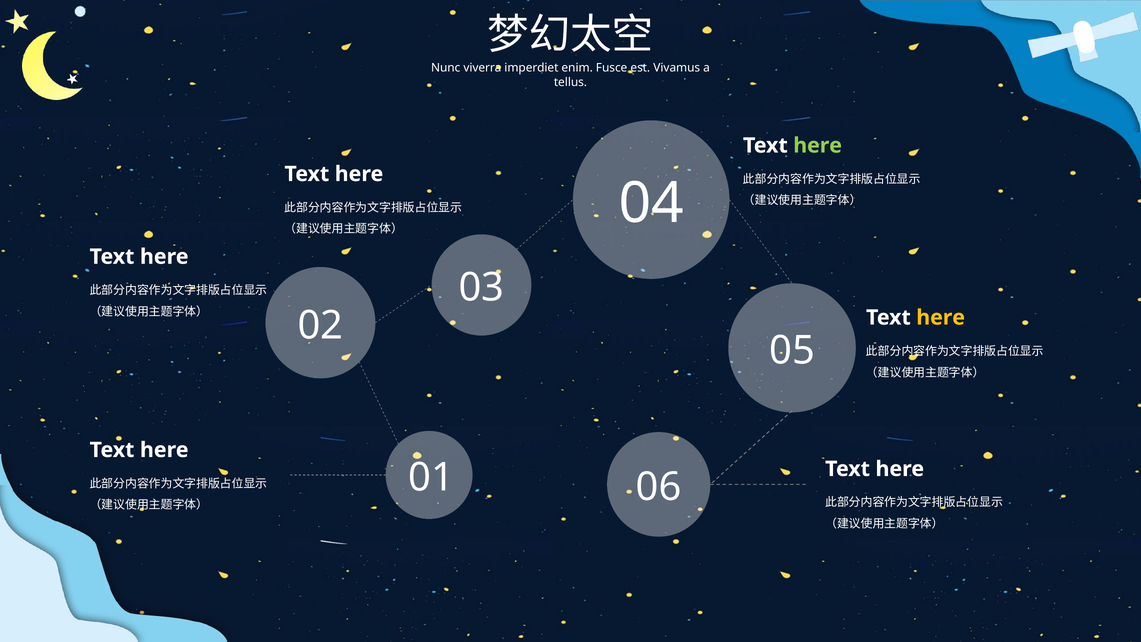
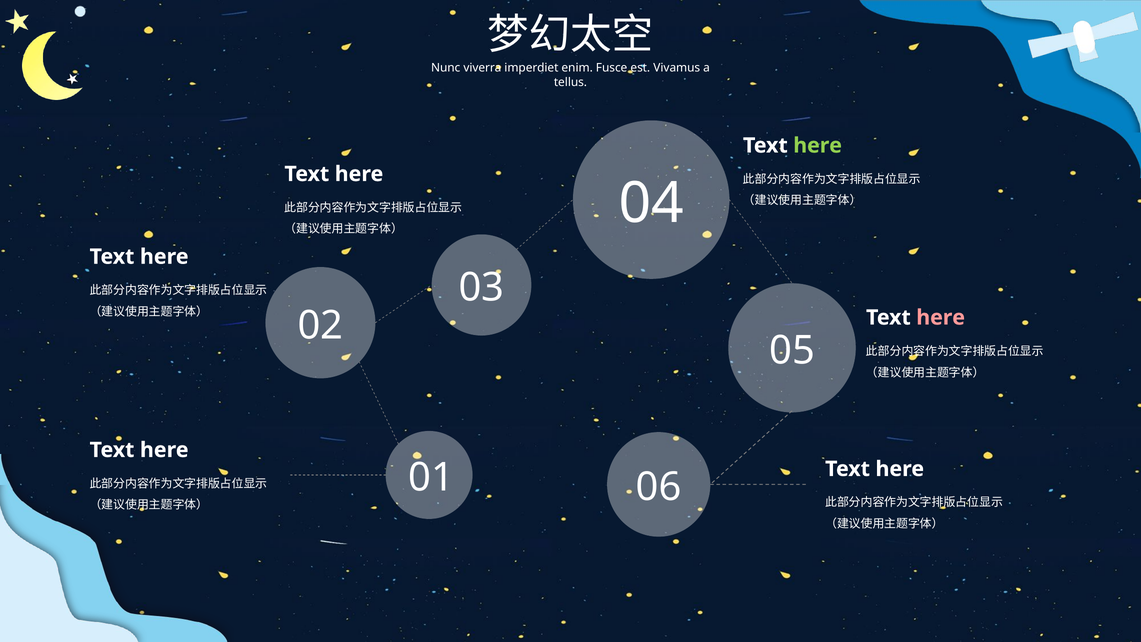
here at (941, 317) colour: yellow -> pink
